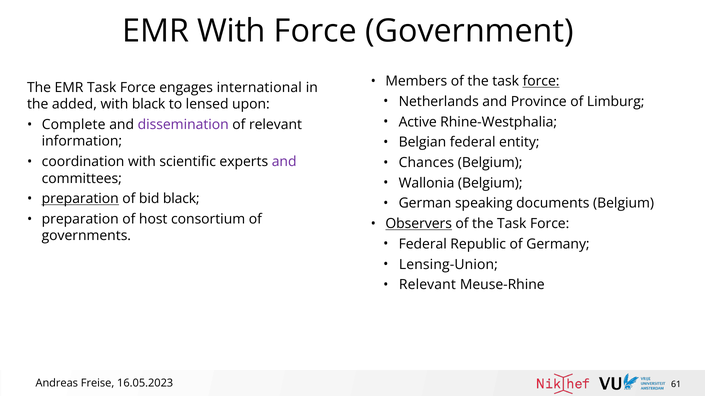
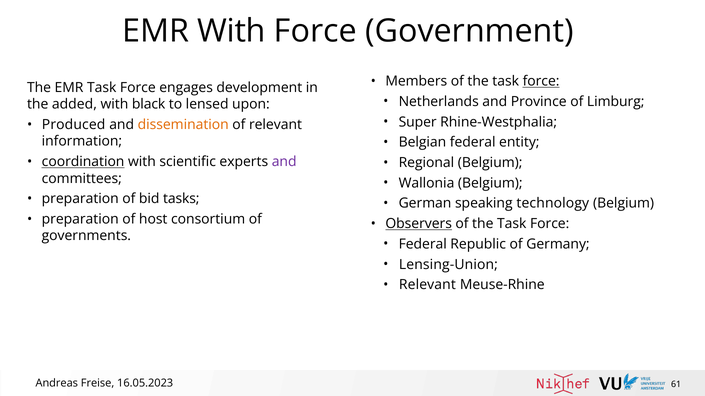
international: international -> development
Active: Active -> Super
Complete: Complete -> Produced
dissemination colour: purple -> orange
coordination underline: none -> present
Chances: Chances -> Regional
preparation at (80, 199) underline: present -> none
bid black: black -> tasks
documents: documents -> technology
